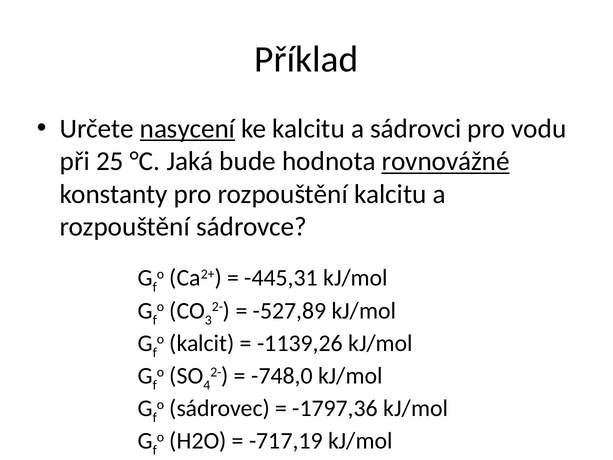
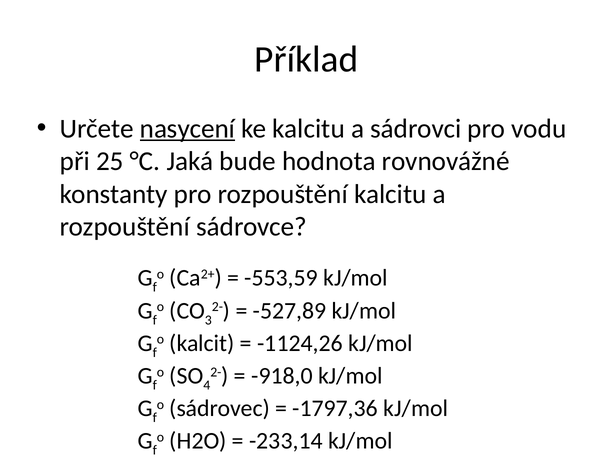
rovnovážné underline: present -> none
-445,31: -445,31 -> -553,59
-1139,26: -1139,26 -> -1124,26
-748,0: -748,0 -> -918,0
-717,19: -717,19 -> -233,14
